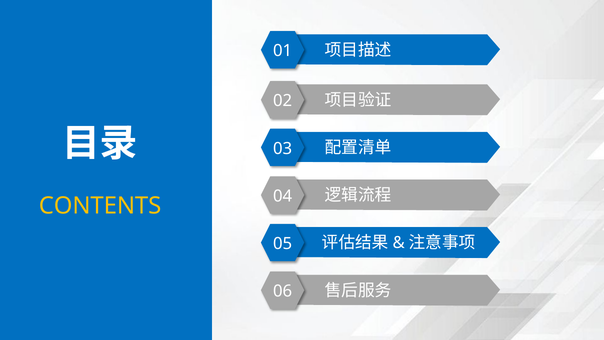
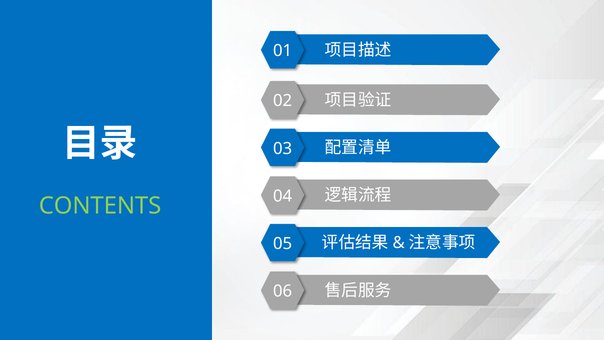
CONTENTS colour: yellow -> light green
